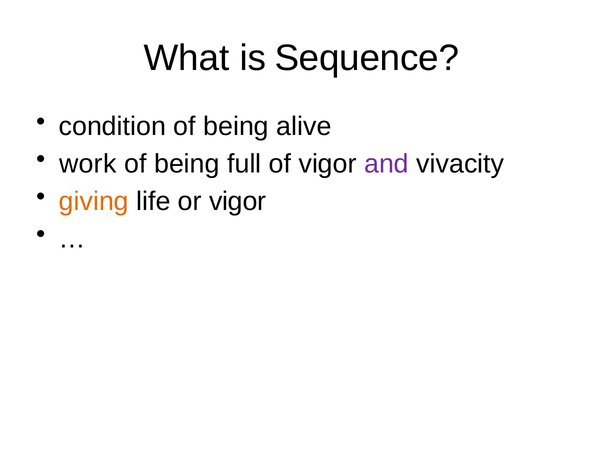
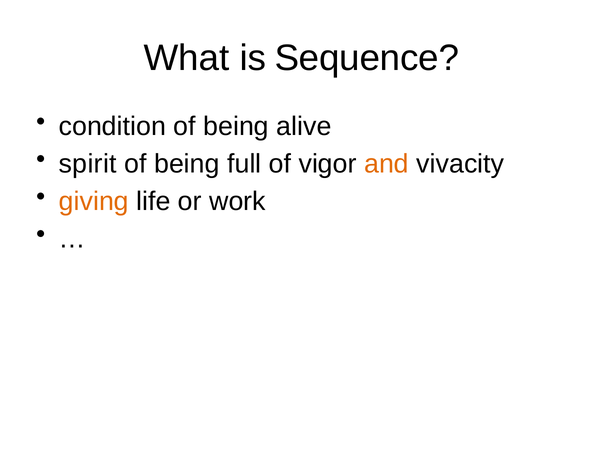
work: work -> spirit
and colour: purple -> orange
or vigor: vigor -> work
